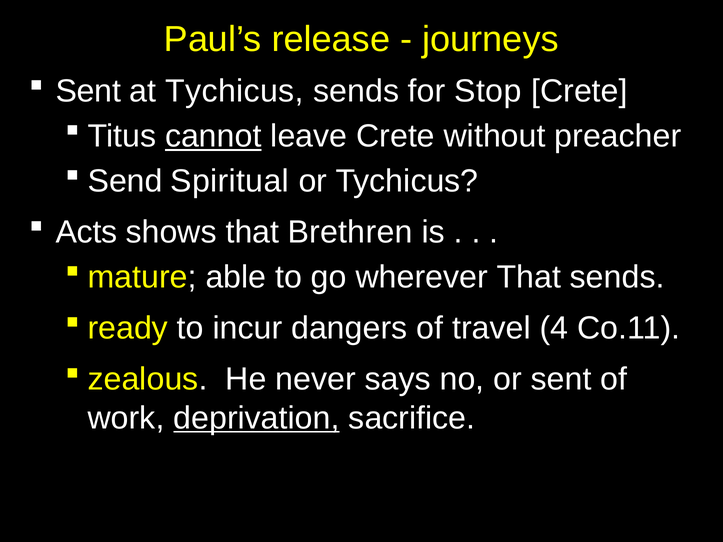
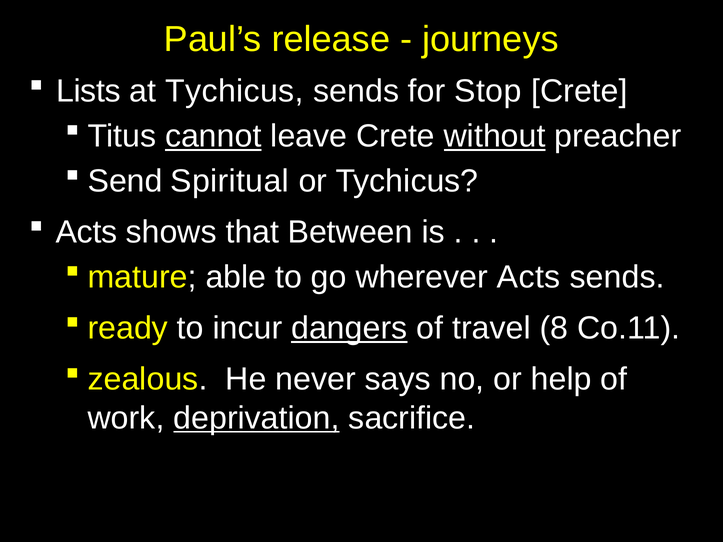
Sent at (88, 91): Sent -> Lists
without underline: none -> present
Brethren: Brethren -> Between
wherever That: That -> Acts
dangers underline: none -> present
4: 4 -> 8
or sent: sent -> help
